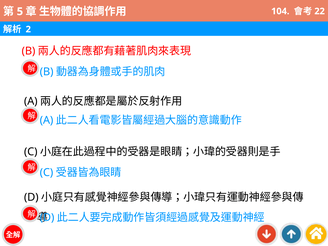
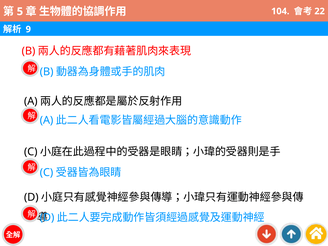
2: 2 -> 9
